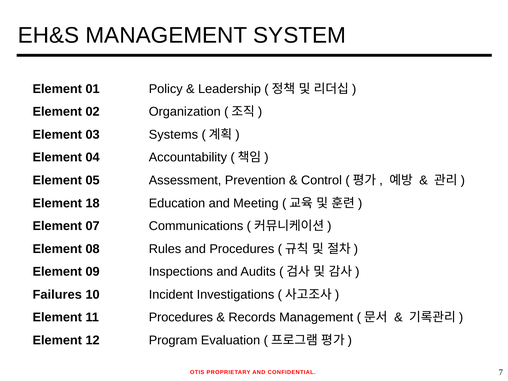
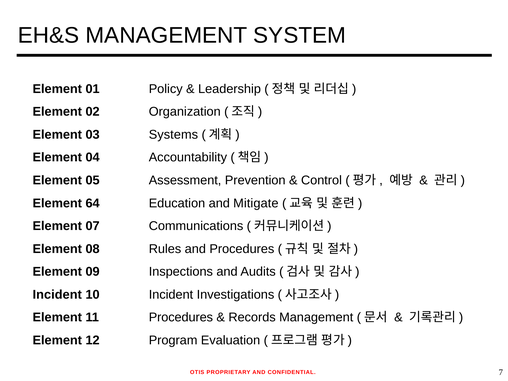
18: 18 -> 64
Meeting: Meeting -> Mitigate
Failures at (57, 295): Failures -> Incident
